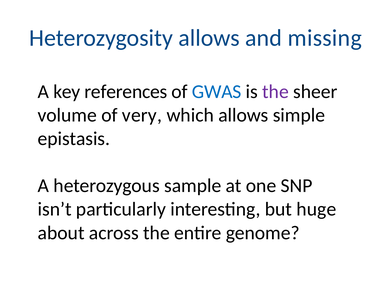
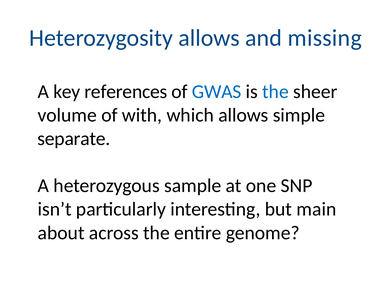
the at (275, 92) colour: purple -> blue
very: very -> with
epistasis: epistasis -> separate
huge: huge -> main
